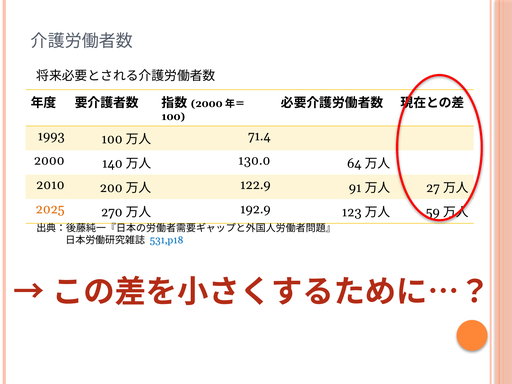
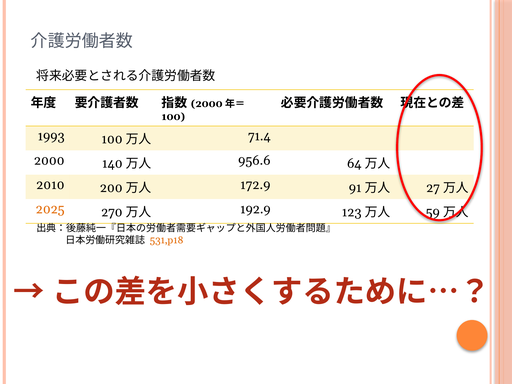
130.0: 130.0 -> 956.6
122.9: 122.9 -> 172.9
531,p18 colour: blue -> orange
